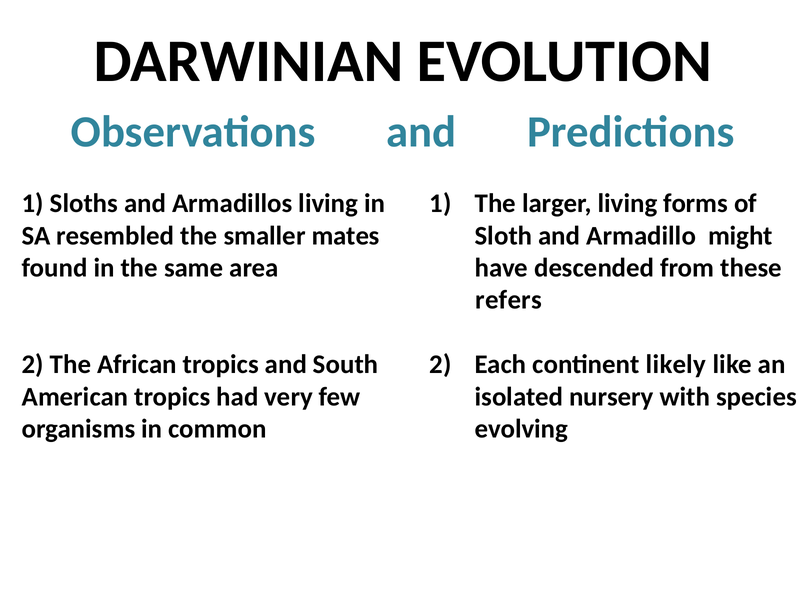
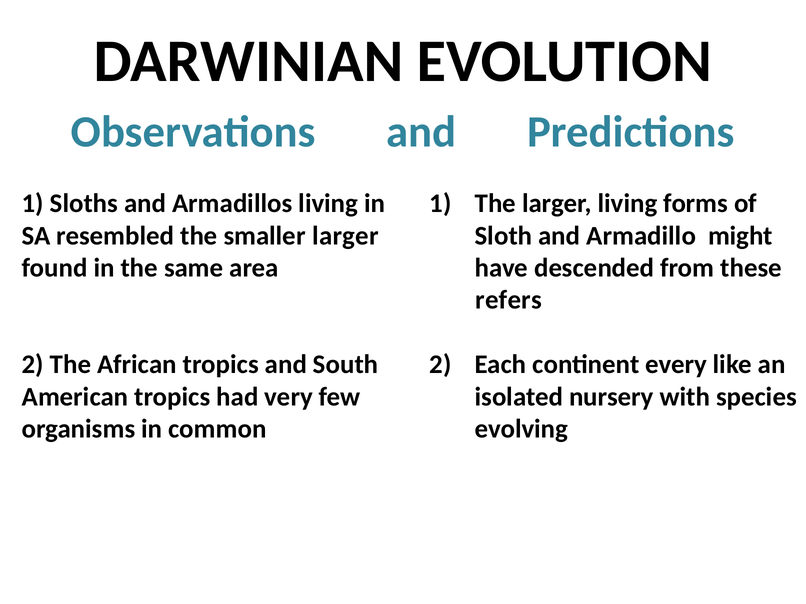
smaller mates: mates -> larger
likely: likely -> every
